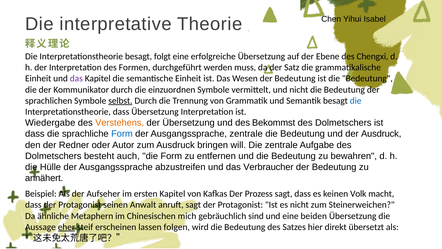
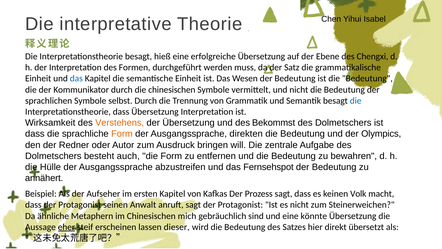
folgt: folgt -> hieß
das at (76, 78) colour: purple -> blue
die einzuordnen: einzuordnen -> chinesischen
selbst underline: present -> none
Wiedergabe: Wiedergabe -> Wirksamkeit
Form at (122, 134) colour: blue -> orange
Ausgangssprache zentrale: zentrale -> direkten
der Ausdruck: Ausdruck -> Olympics
Verbraucher: Verbraucher -> Fernsehspot
beiden: beiden -> könnte
folgen: folgen -> dieser
